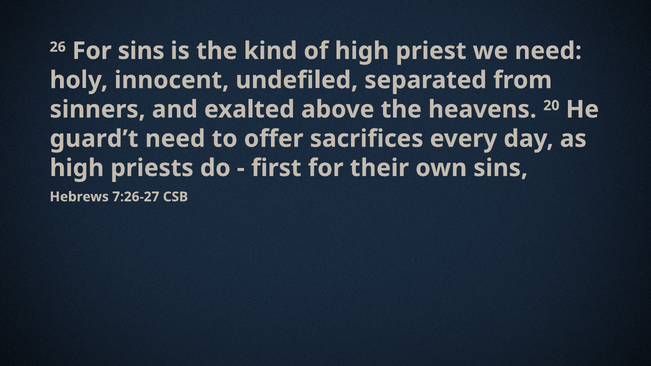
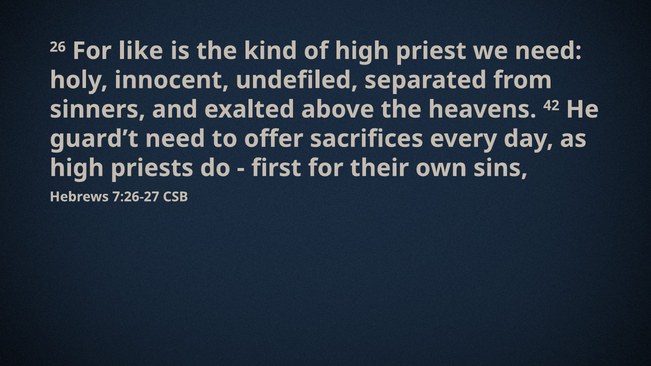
For sins: sins -> like
20: 20 -> 42
